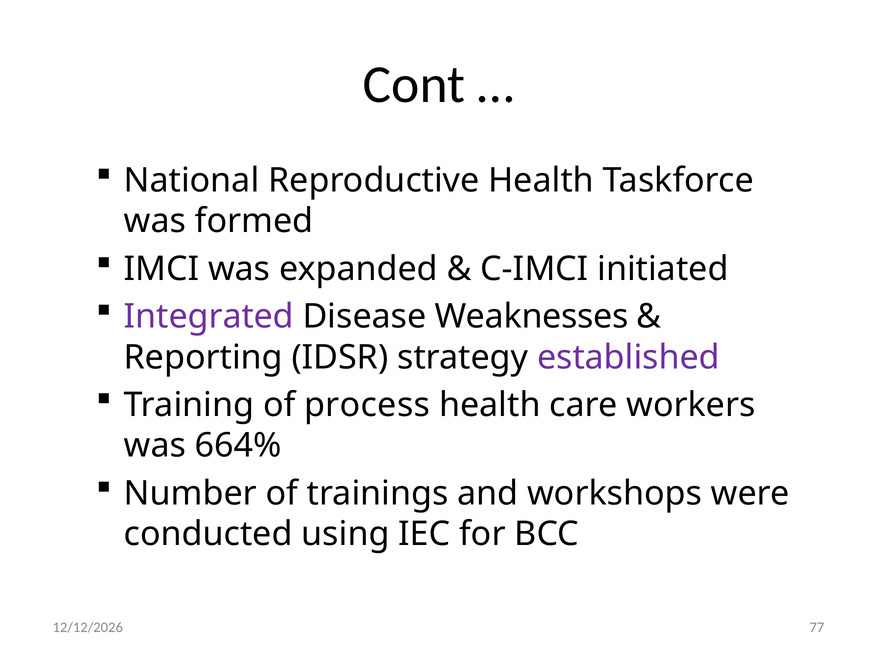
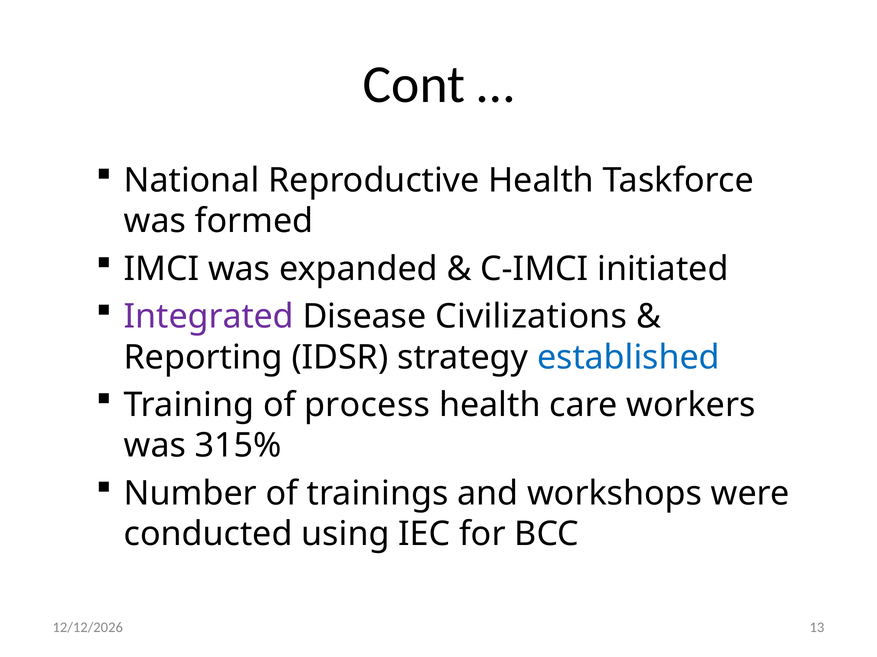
Weaknesses: Weaknesses -> Civilizations
established colour: purple -> blue
664%: 664% -> 315%
77: 77 -> 13
